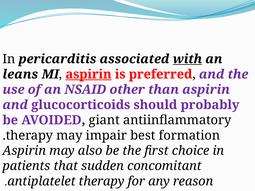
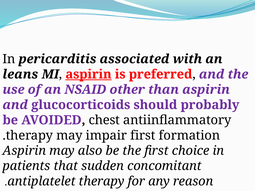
with underline: present -> none
giant: giant -> chest
impair best: best -> first
